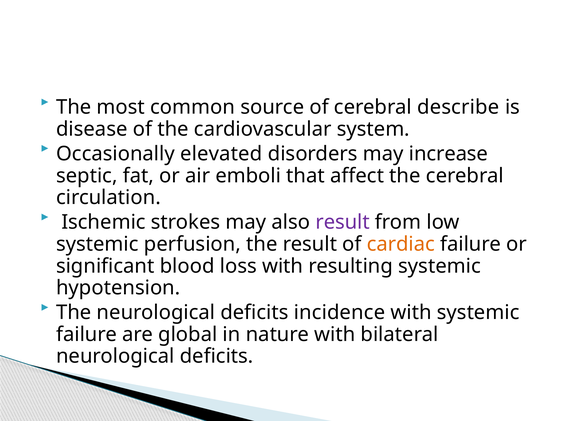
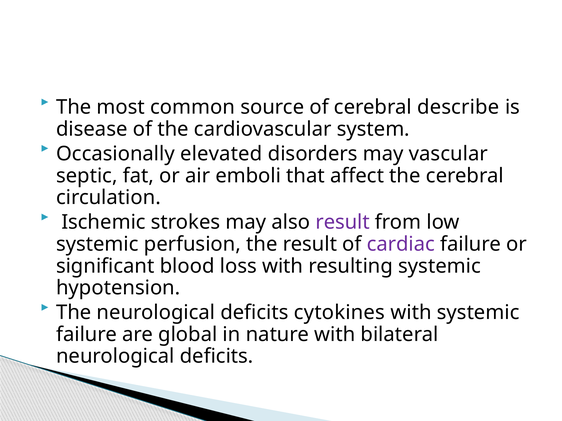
increase: increase -> vascular
cardiac colour: orange -> purple
incidence: incidence -> cytokines
